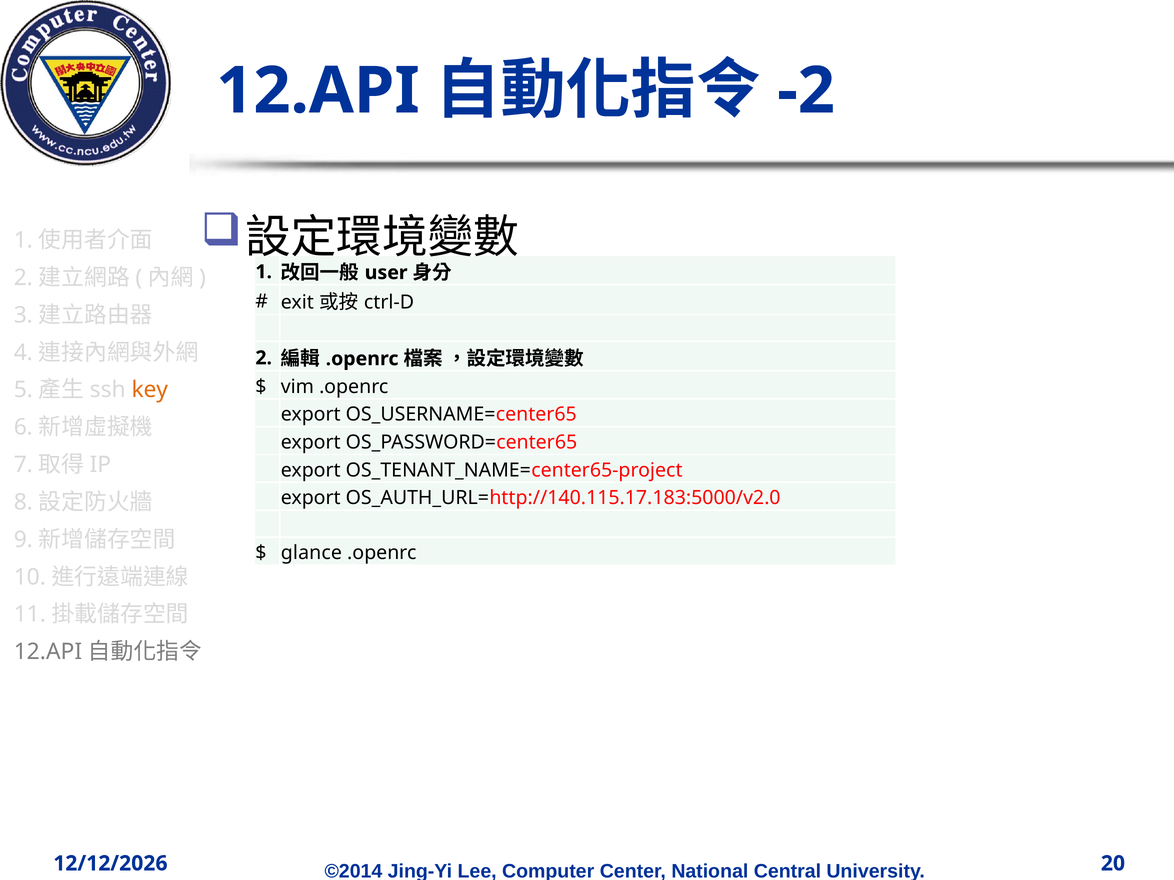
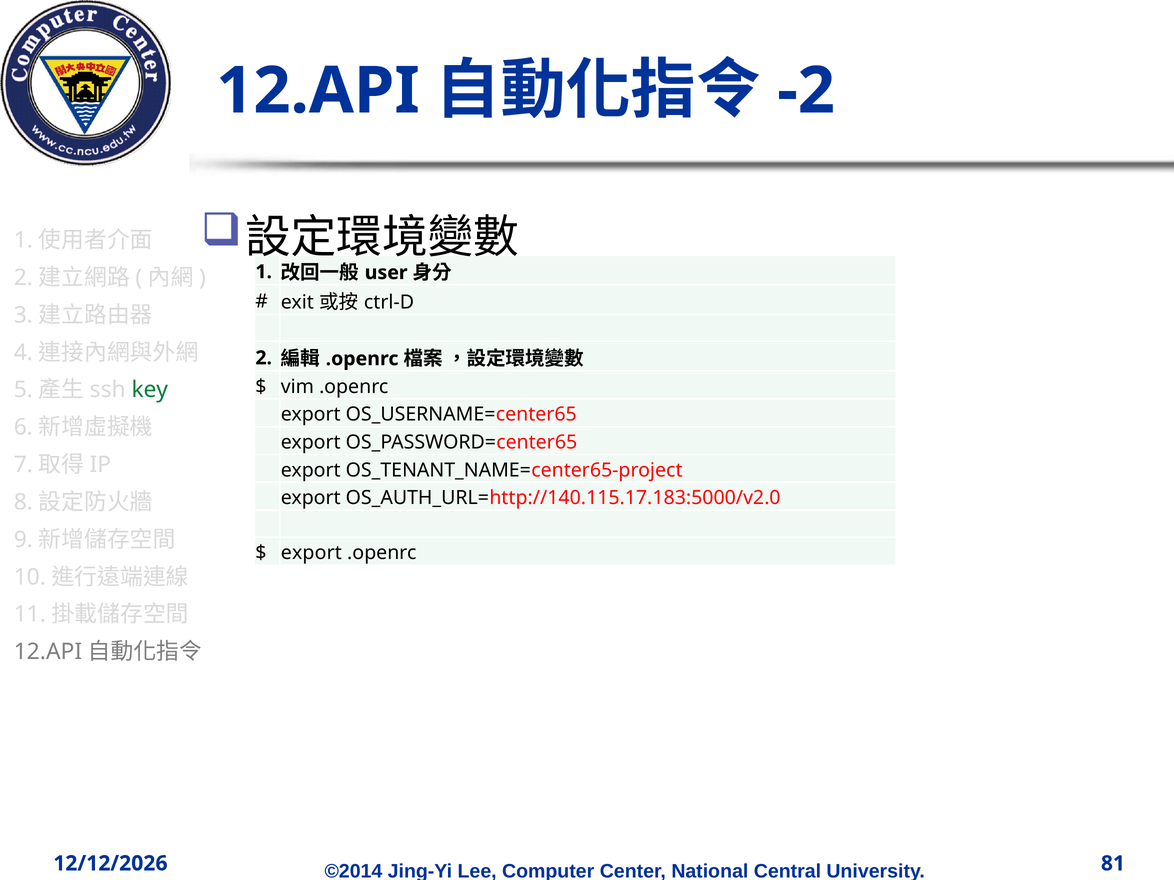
key colour: orange -> green
glance at (311, 553): glance -> export
20: 20 -> 81
